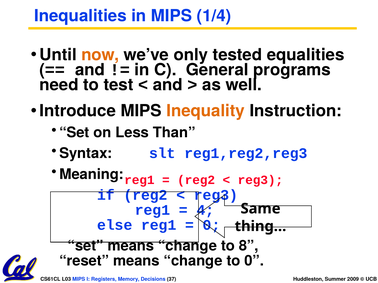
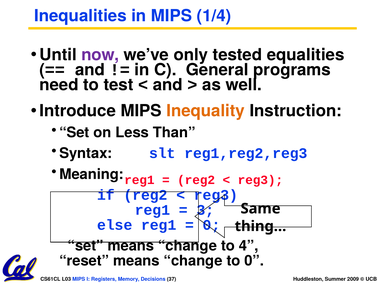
now colour: orange -> purple
4: 4 -> 3
8: 8 -> 4
